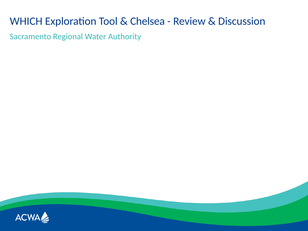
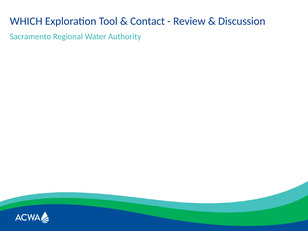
Chelsea: Chelsea -> Contact
